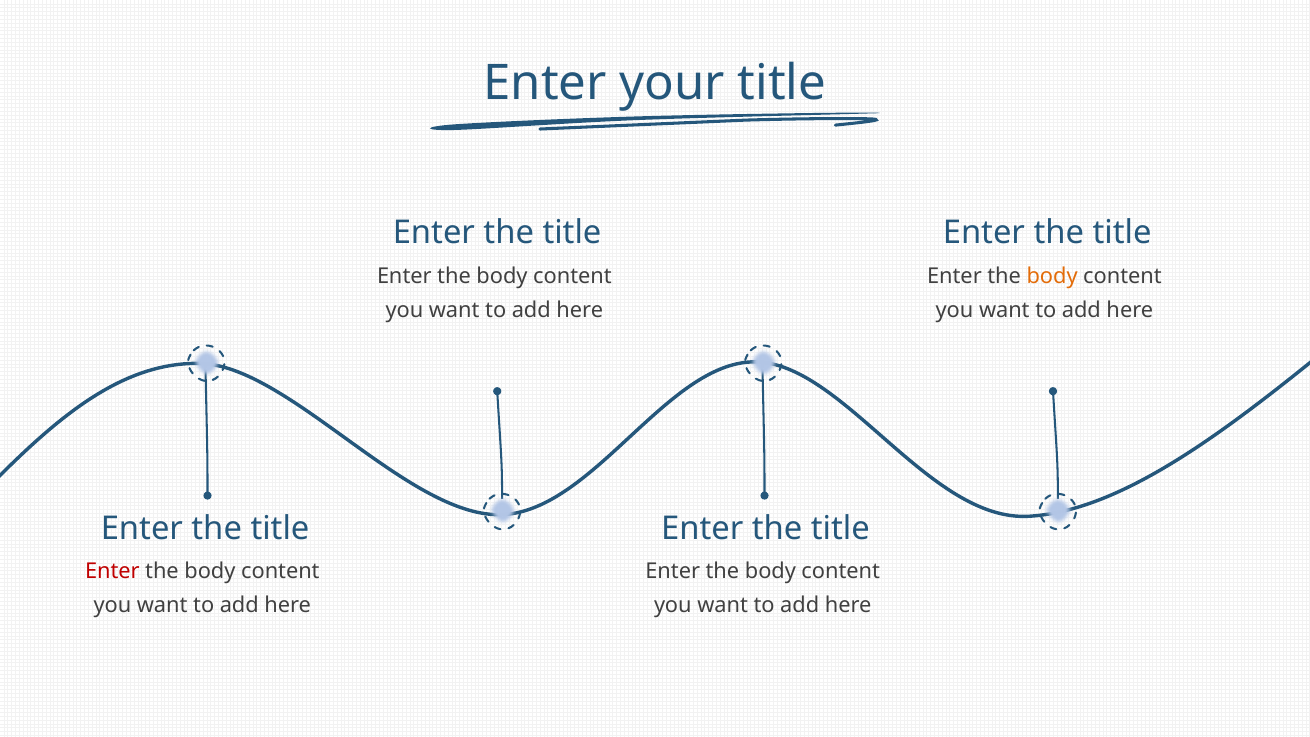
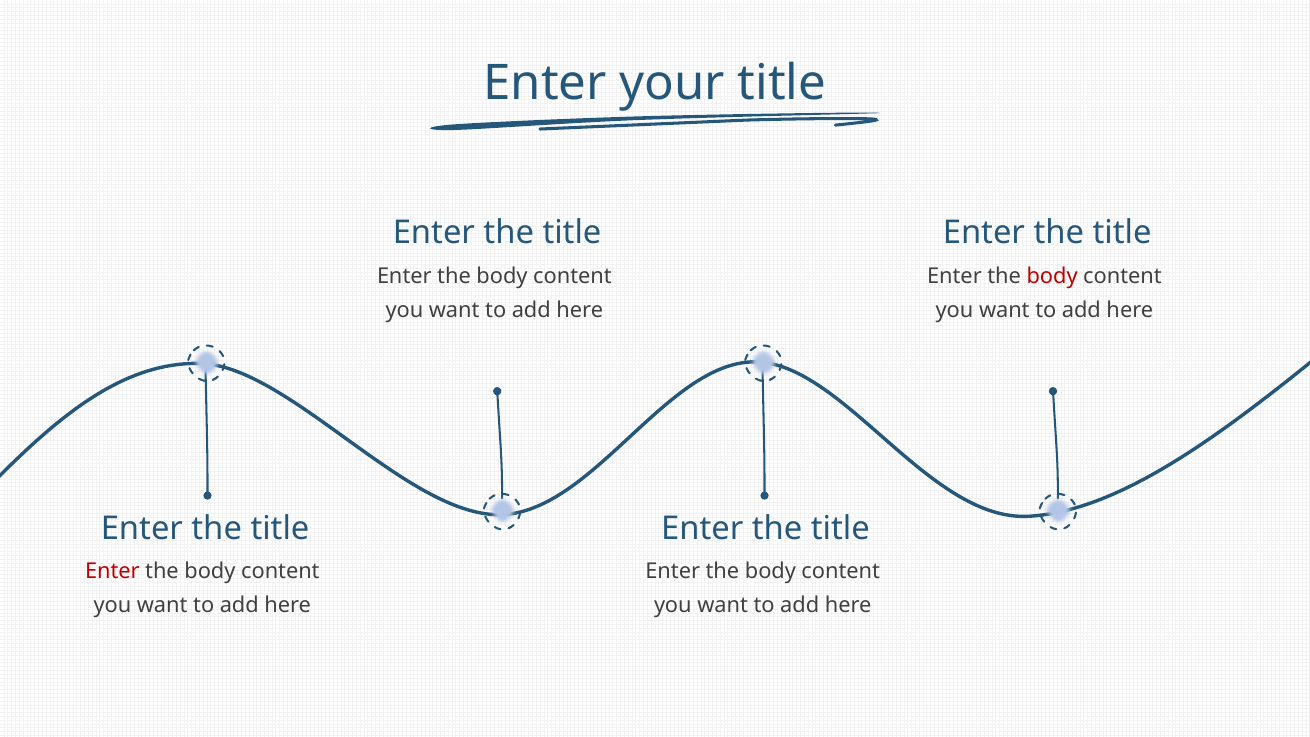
body at (1052, 276) colour: orange -> red
